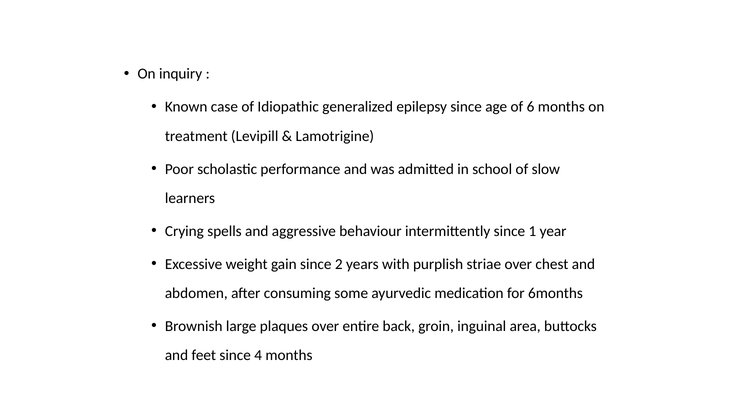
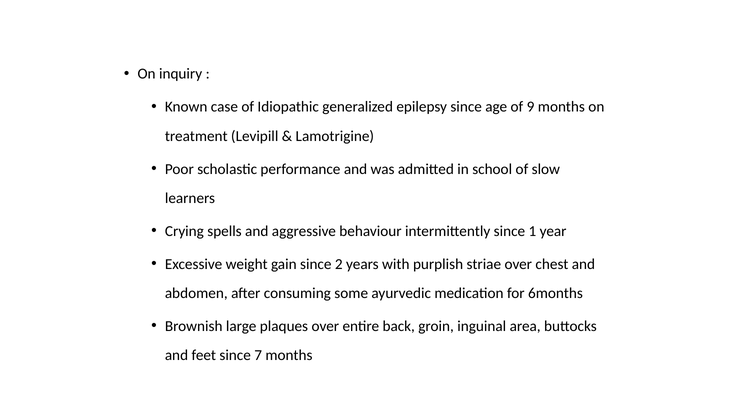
6: 6 -> 9
4: 4 -> 7
